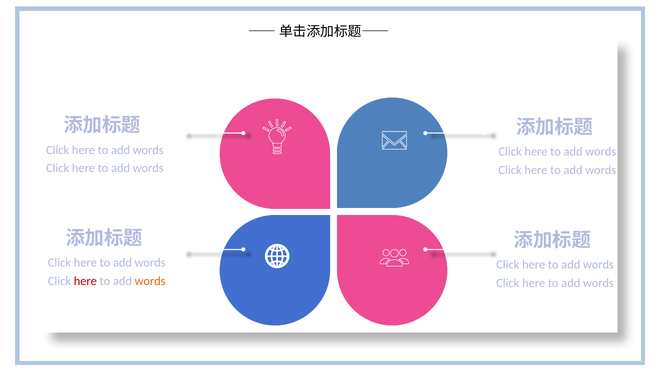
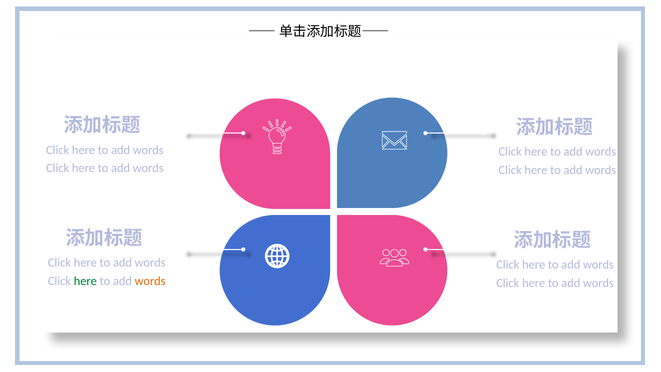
here at (85, 281) colour: red -> green
